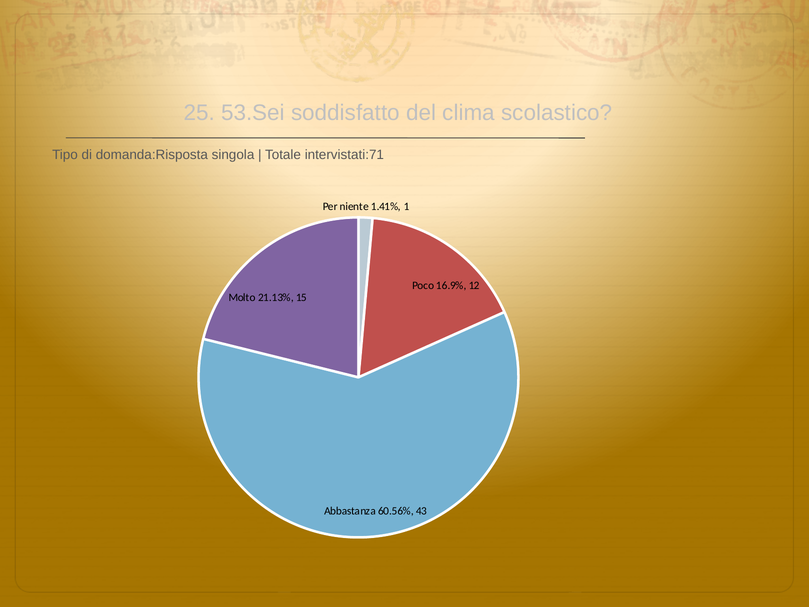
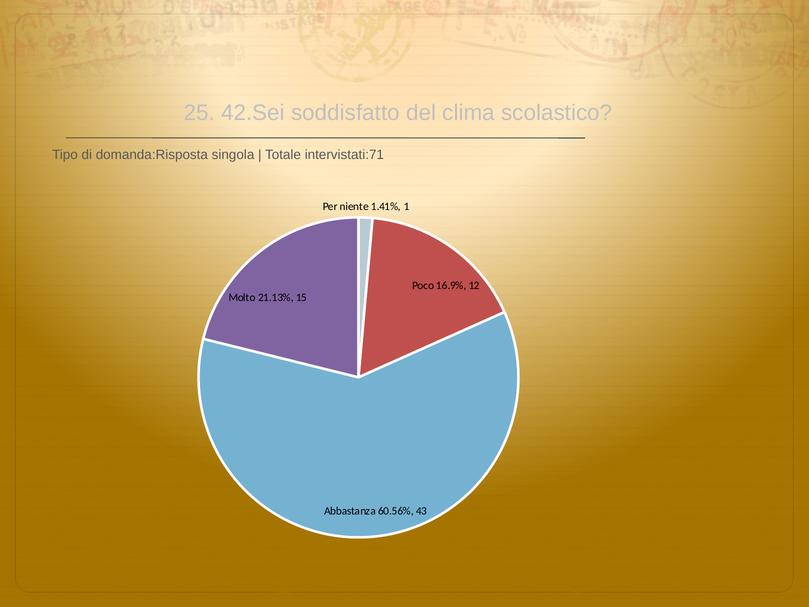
53.Sei: 53.Sei -> 42.Sei
